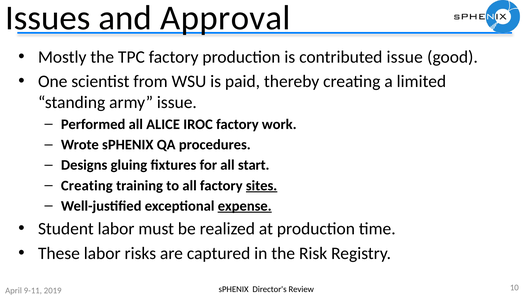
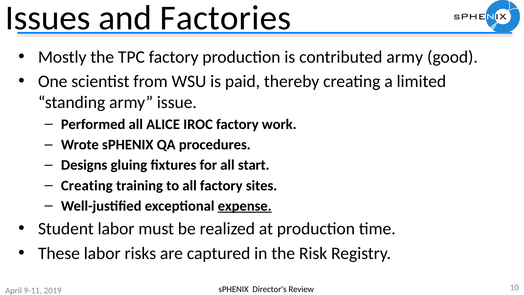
Approval: Approval -> Factories
contributed issue: issue -> army
sites underline: present -> none
